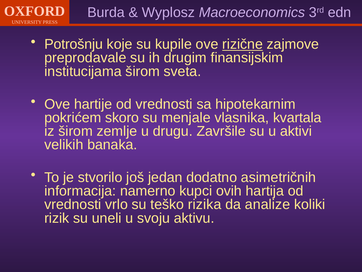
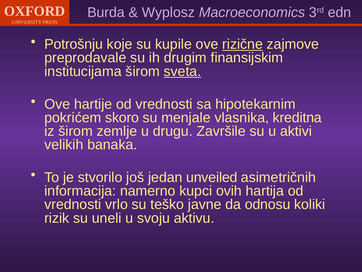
sveta underline: none -> present
kvartala: kvartala -> kreditna
dodatno: dodatno -> unveiled
rizika: rizika -> javne
analize: analize -> odnosu
